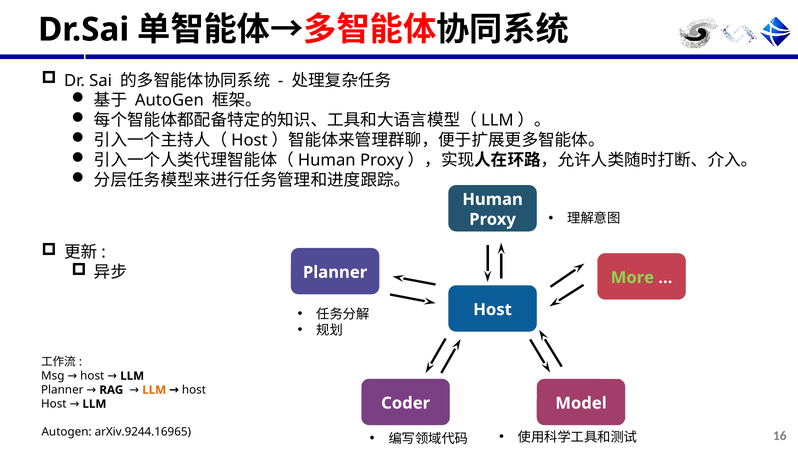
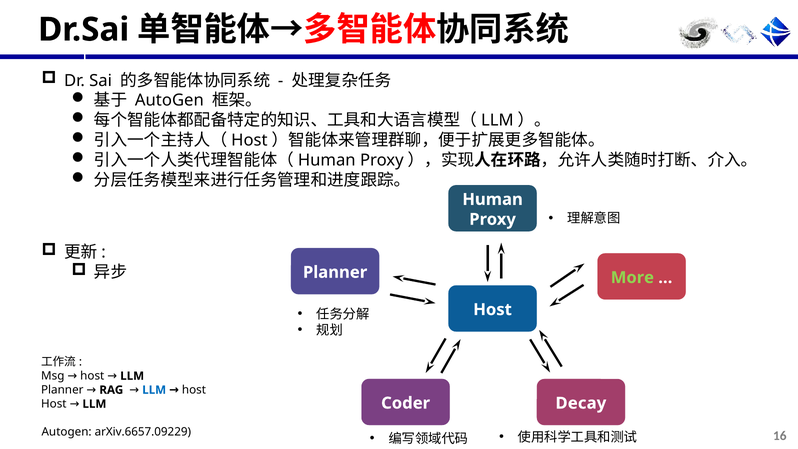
LLM at (154, 390) colour: orange -> blue
Model: Model -> Decay
arXiv.9244.16965: arXiv.9244.16965 -> arXiv.6657.09229
